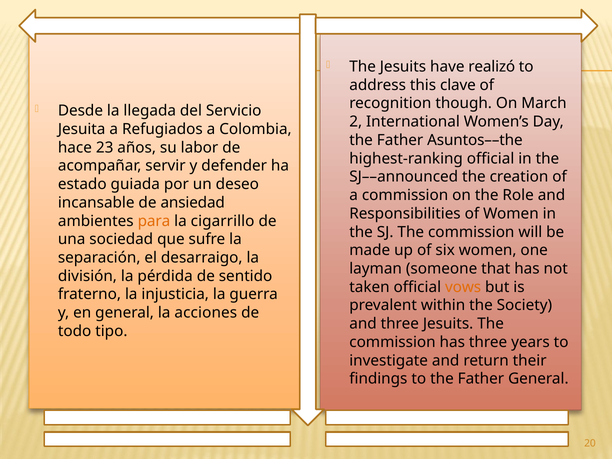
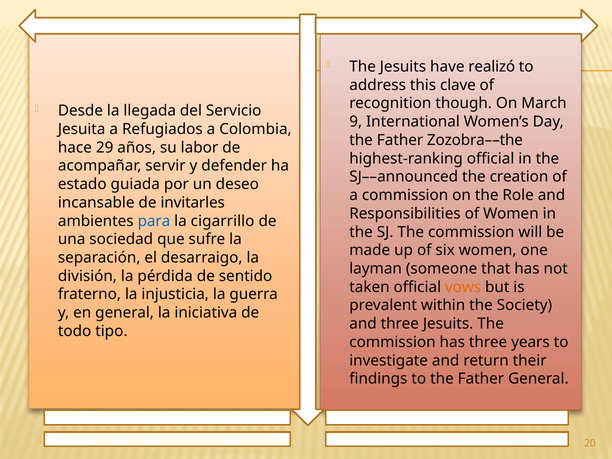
2: 2 -> 9
Asuntos––the: Asuntos––the -> Zozobra––the
23: 23 -> 29
ansiedad: ansiedad -> invitarles
para colour: orange -> blue
acciones: acciones -> iniciativa
